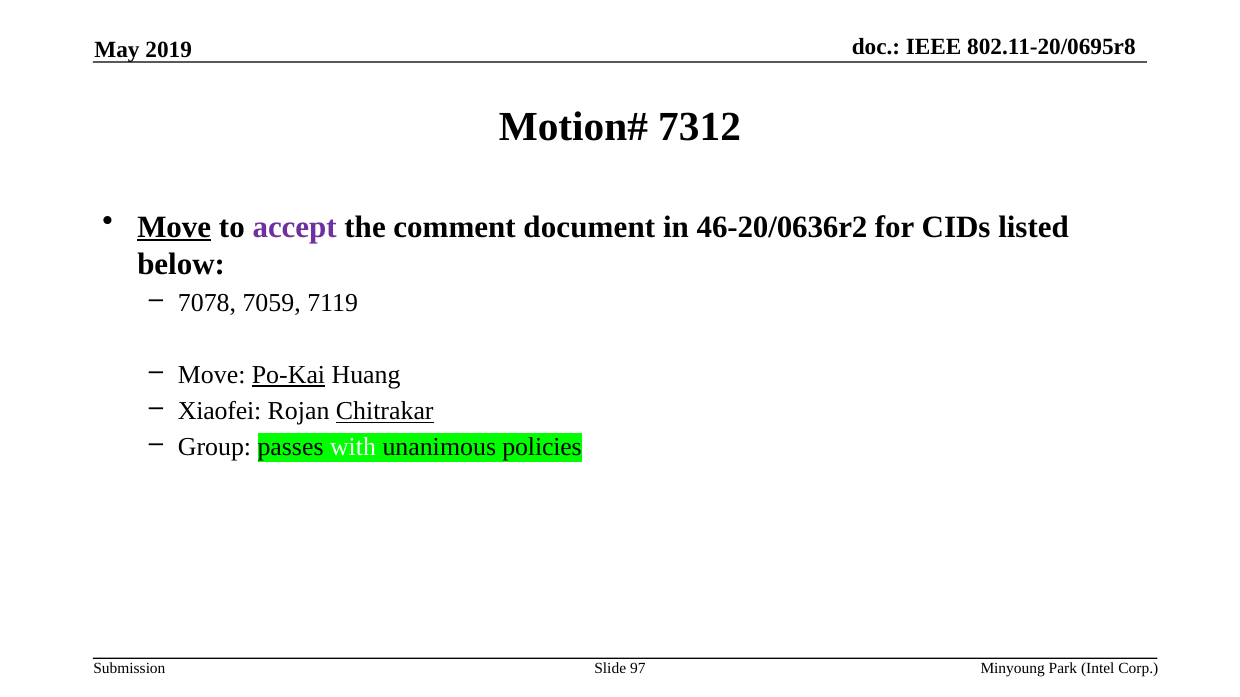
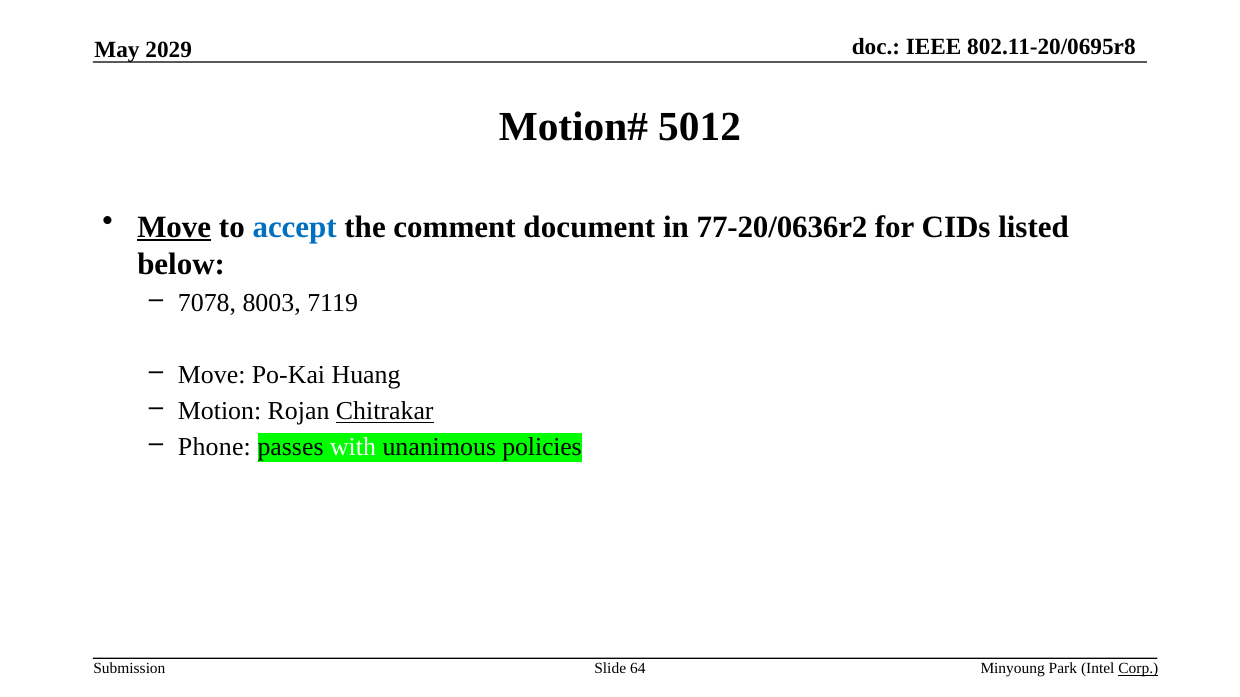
2019: 2019 -> 2029
7312: 7312 -> 5012
accept colour: purple -> blue
46-20/0636r2: 46-20/0636r2 -> 77-20/0636r2
7059: 7059 -> 8003
Po-Kai underline: present -> none
Xiaofei: Xiaofei -> Motion
Group: Group -> Phone
97: 97 -> 64
Corp underline: none -> present
